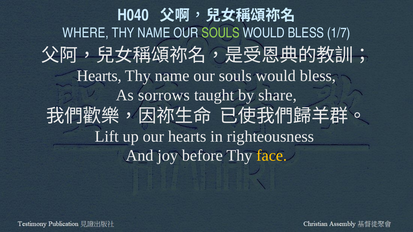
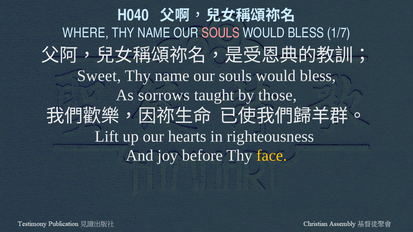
SOULS at (221, 33) colour: light green -> pink
Hearts at (99, 76): Hearts -> Sweet
share: share -> those
